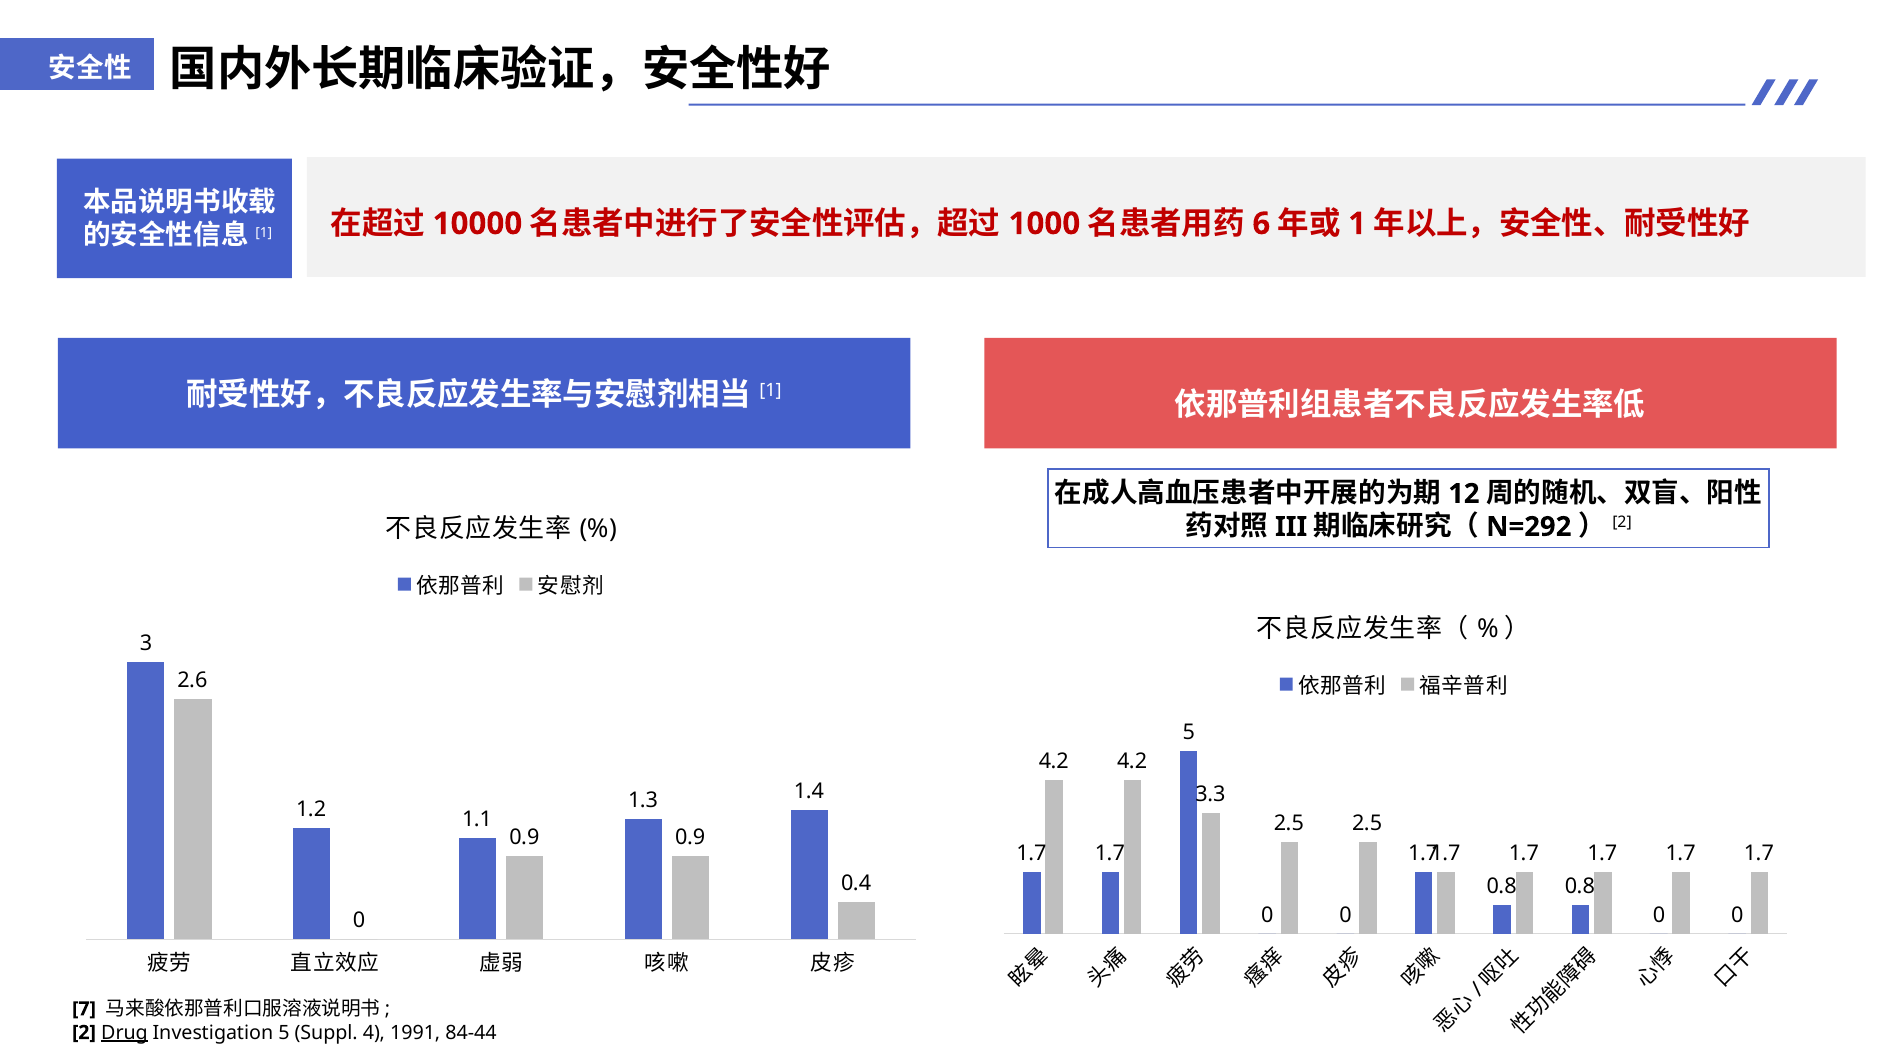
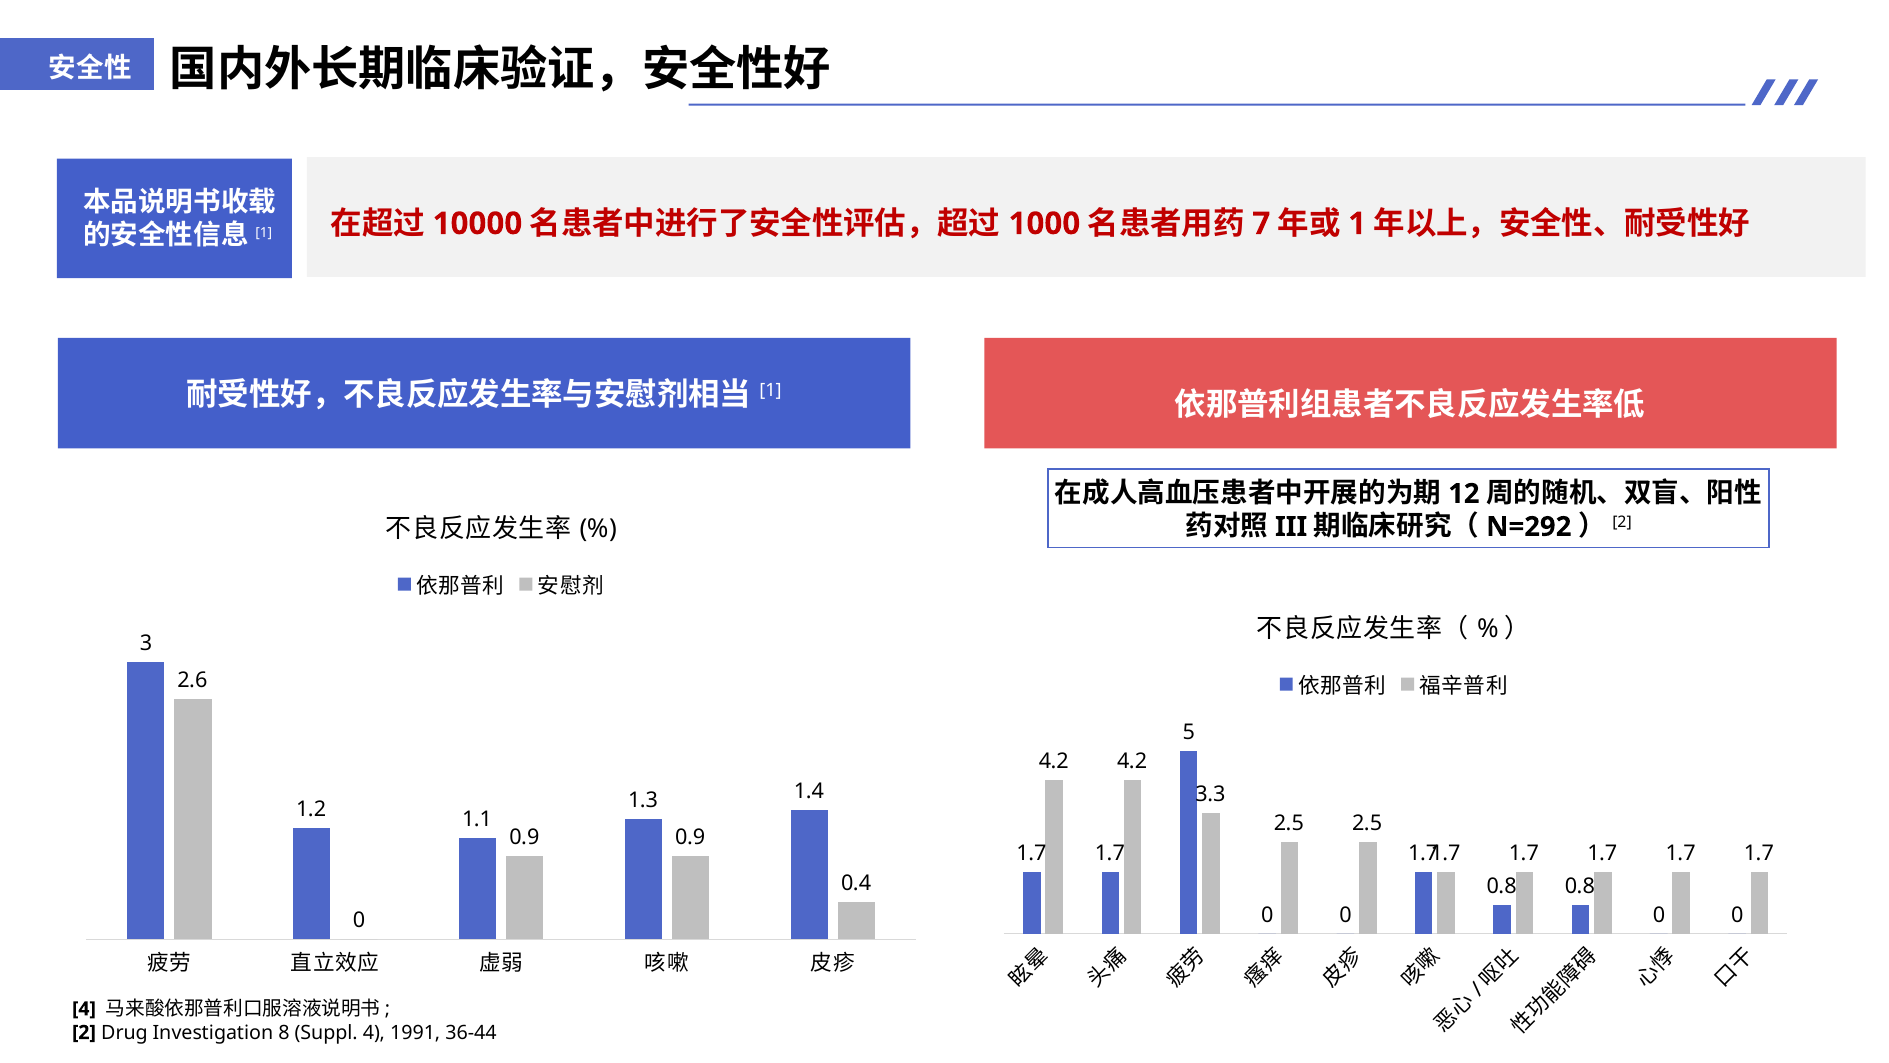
6: 6 -> 7
7 at (84, 1008): 7 -> 4
Drug underline: present -> none
Investigation 5: 5 -> 8
84-44: 84-44 -> 36-44
